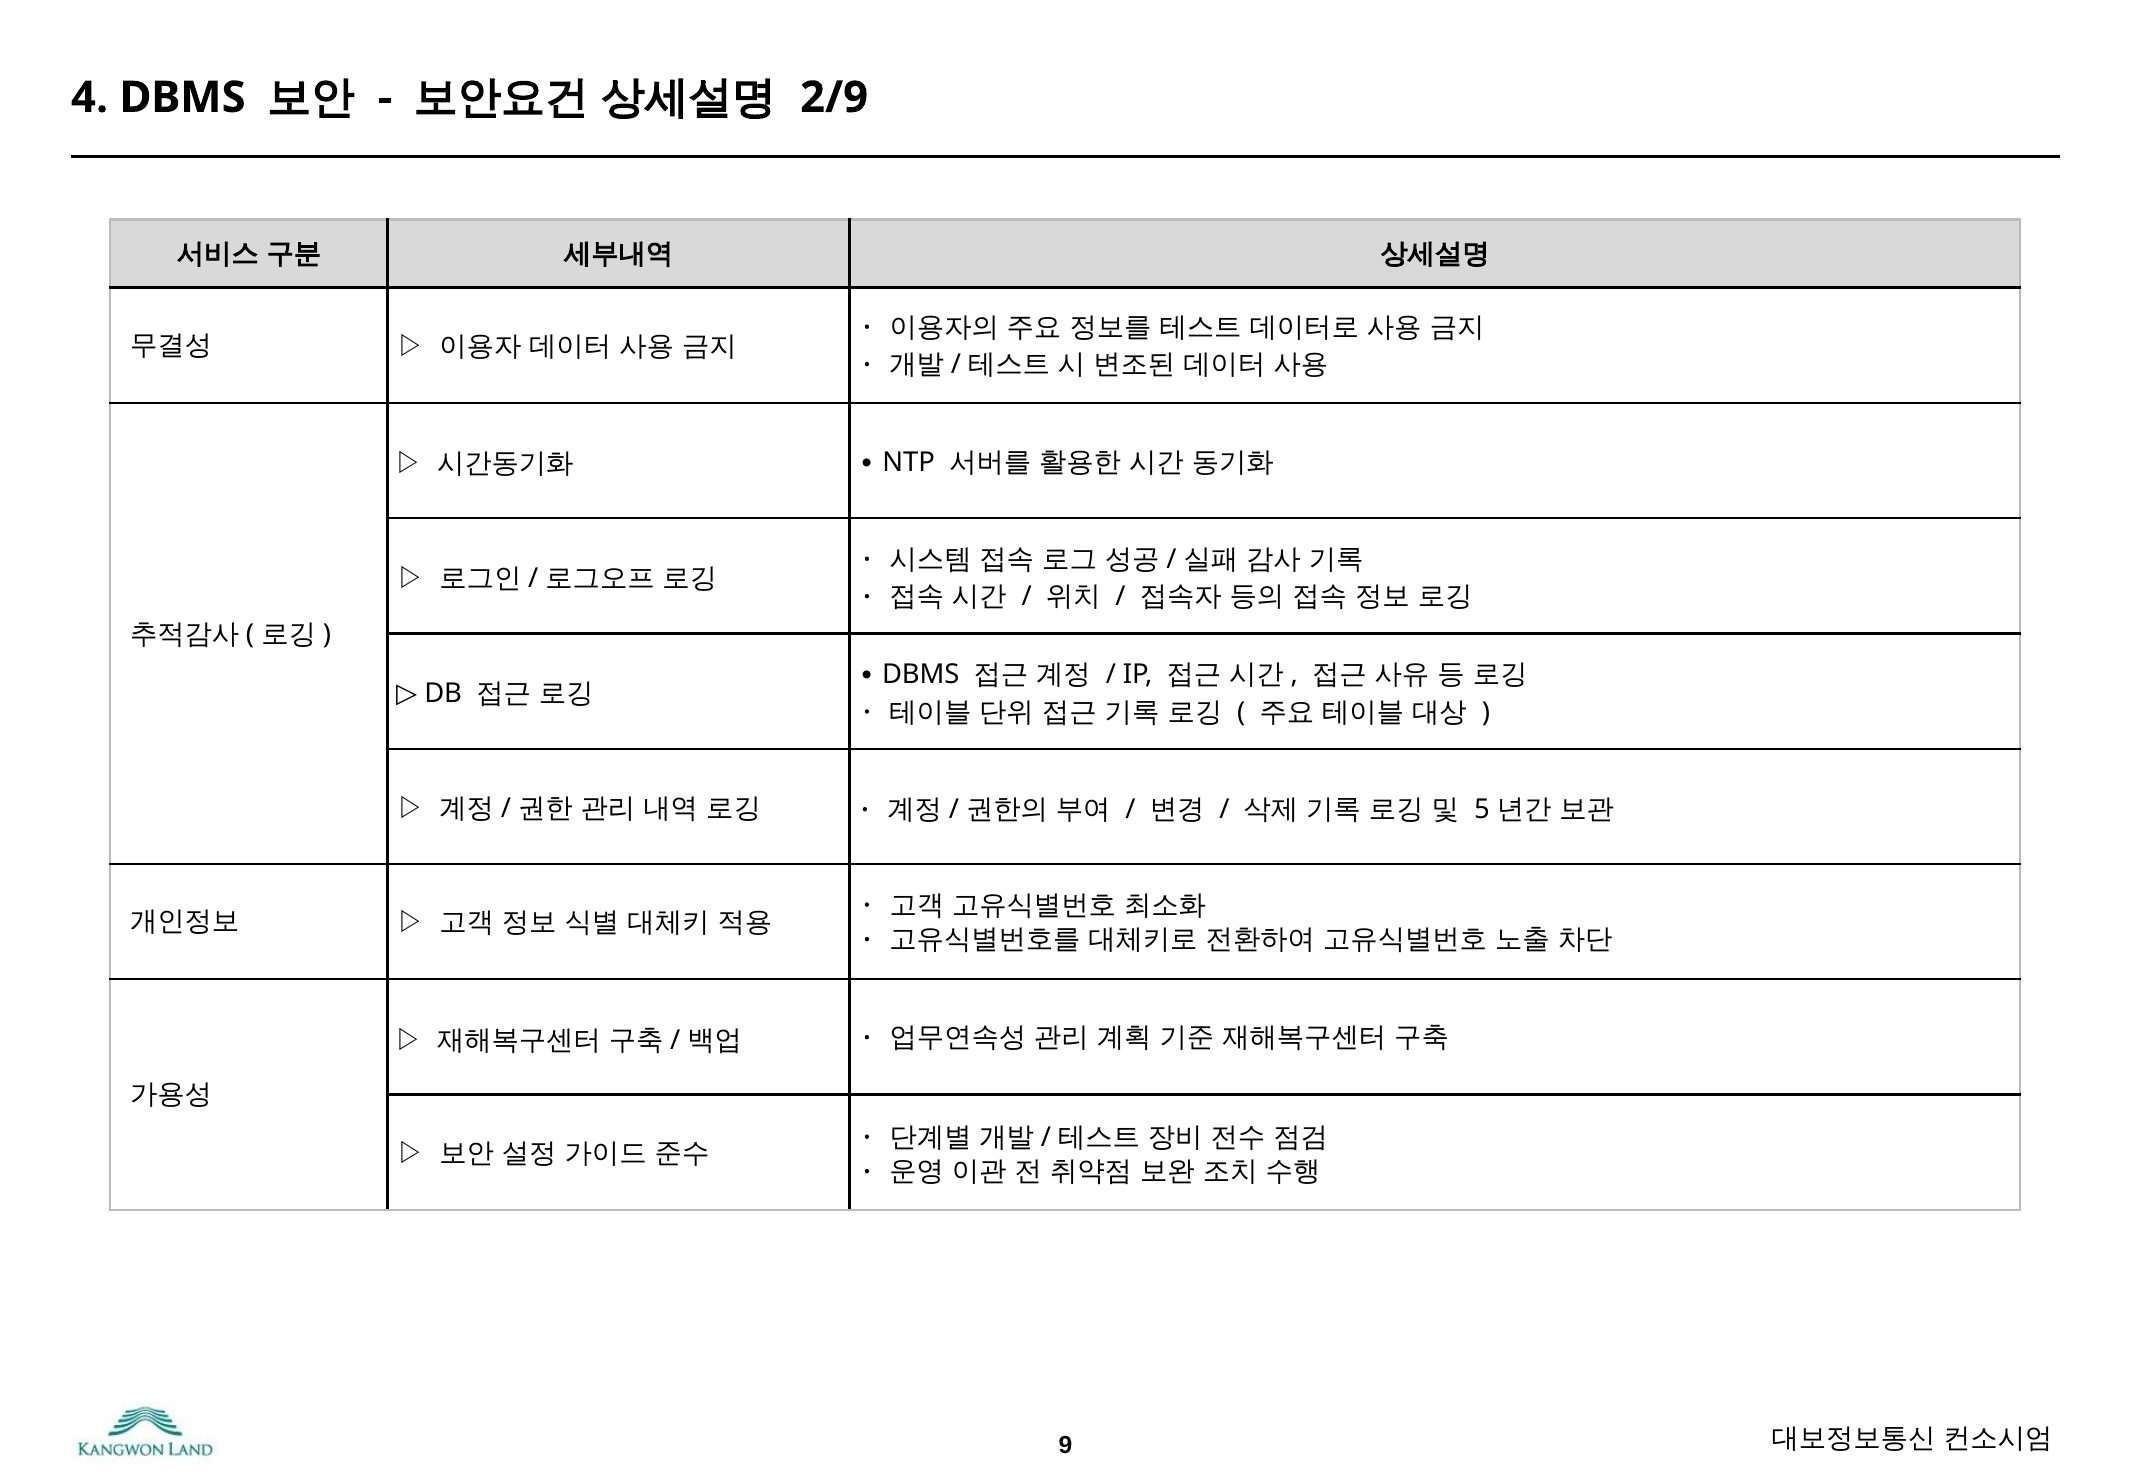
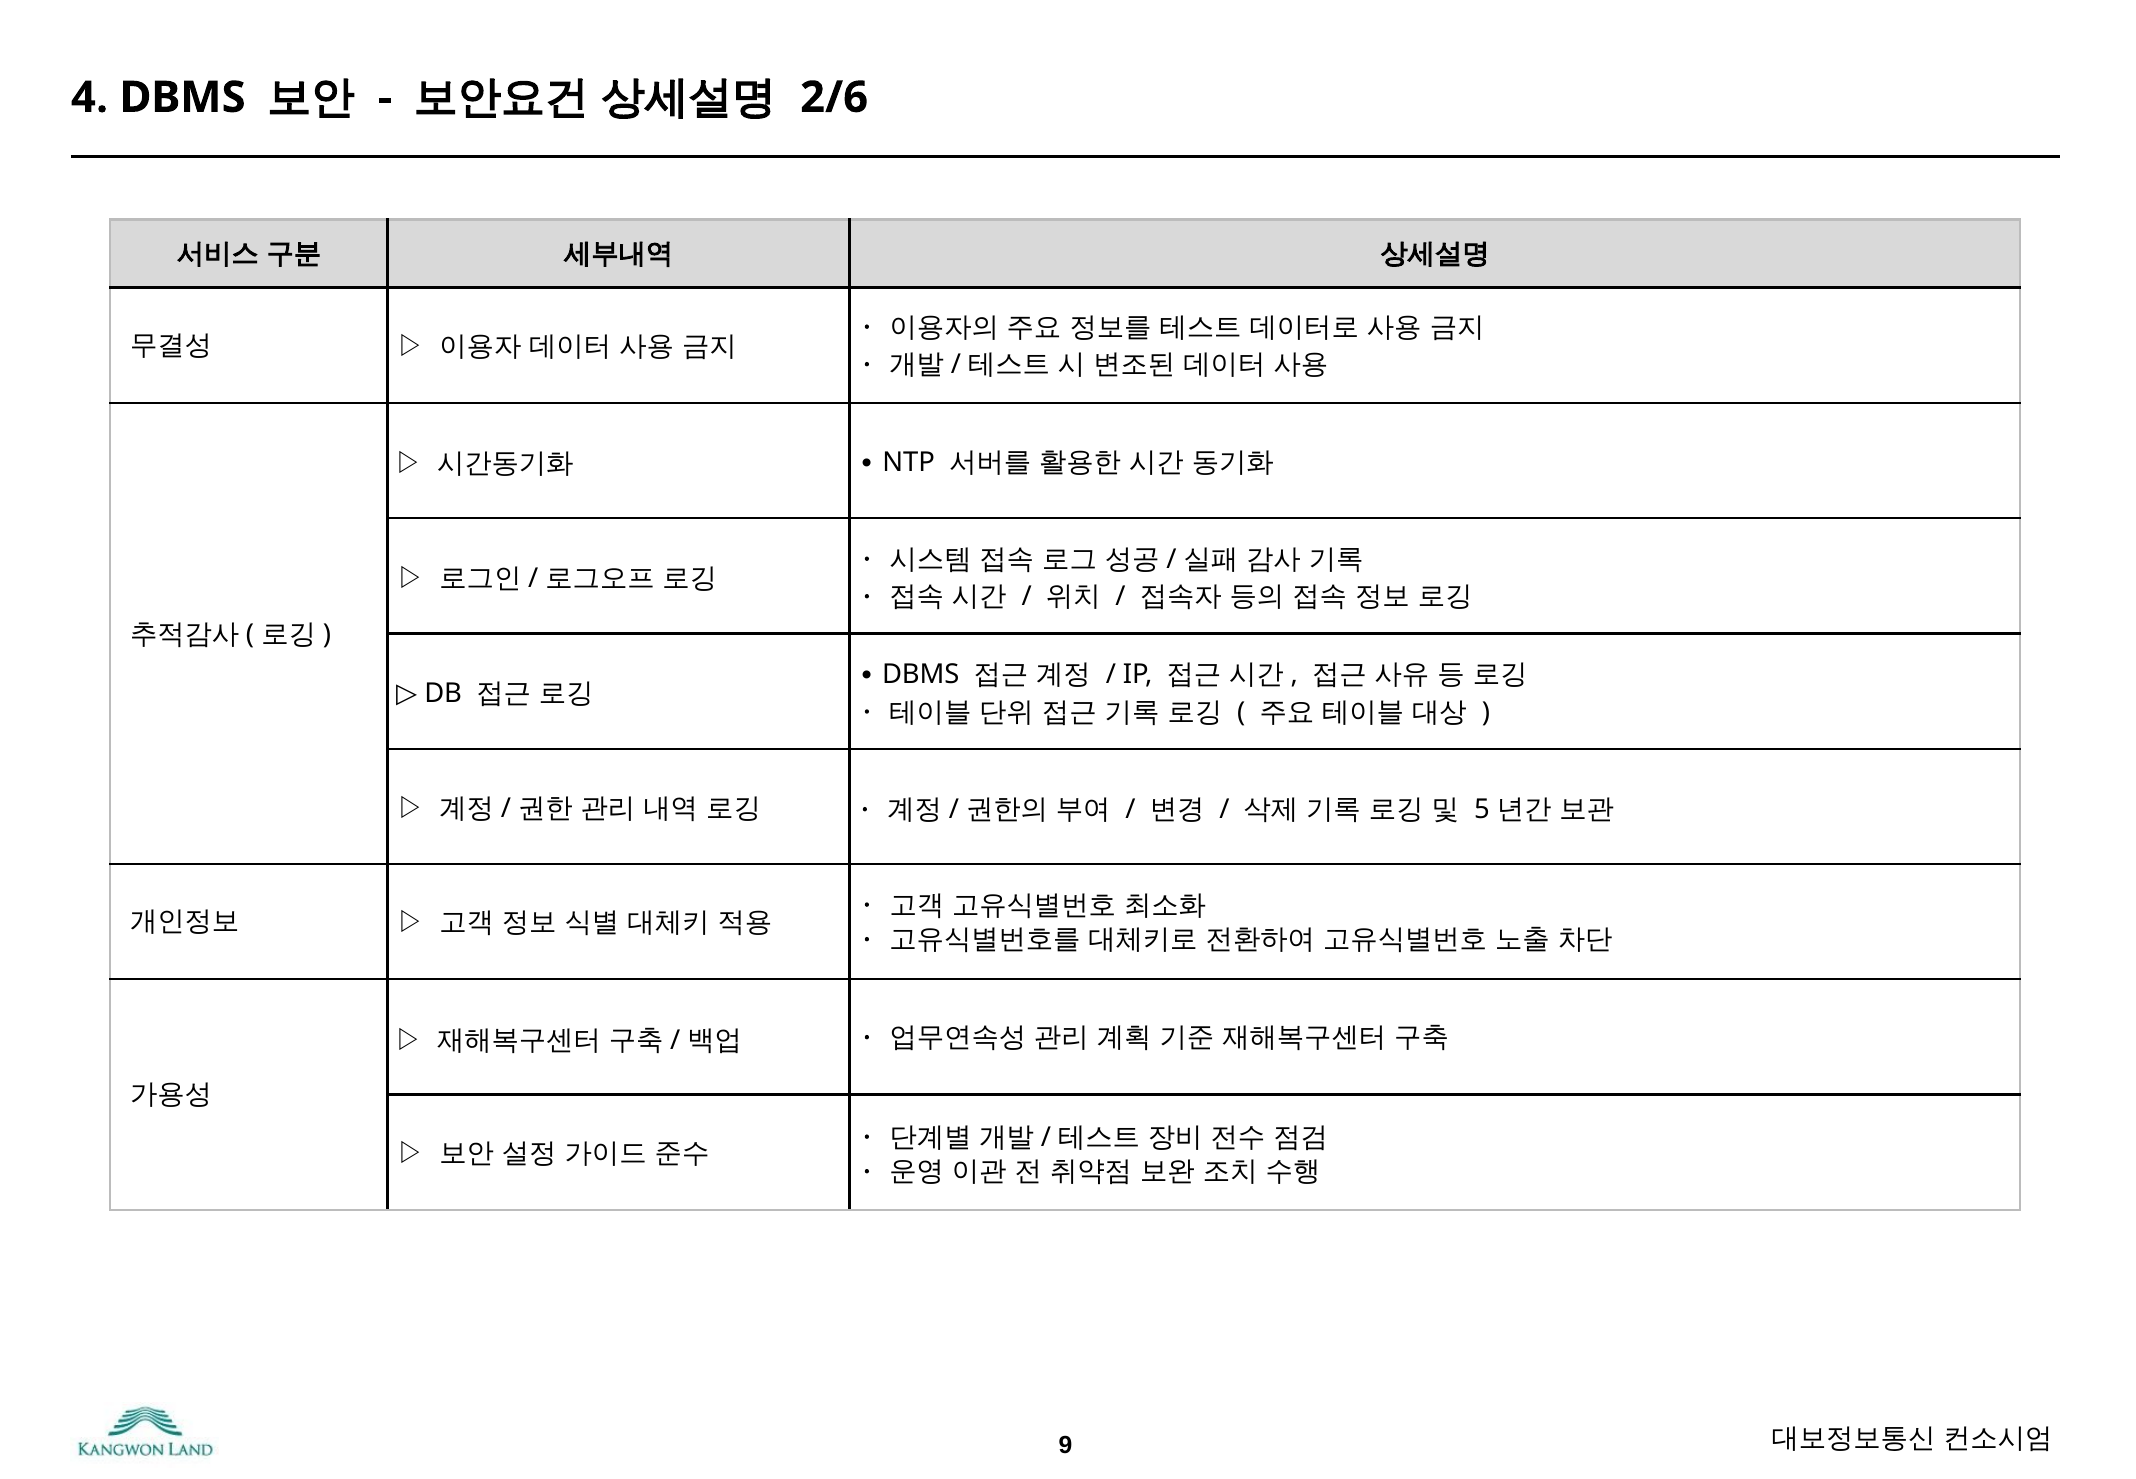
2/9: 2/9 -> 2/6
